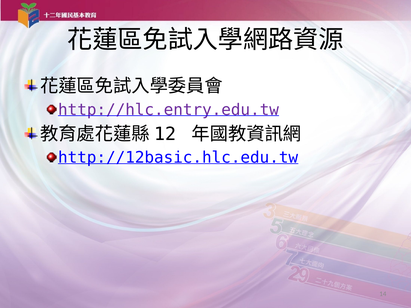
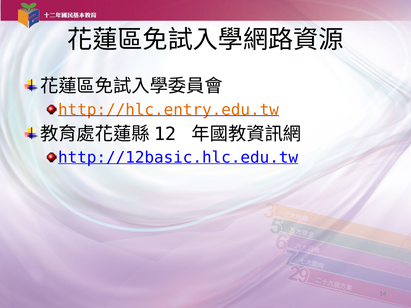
http://hlc.entry.edu.tw colour: purple -> orange
